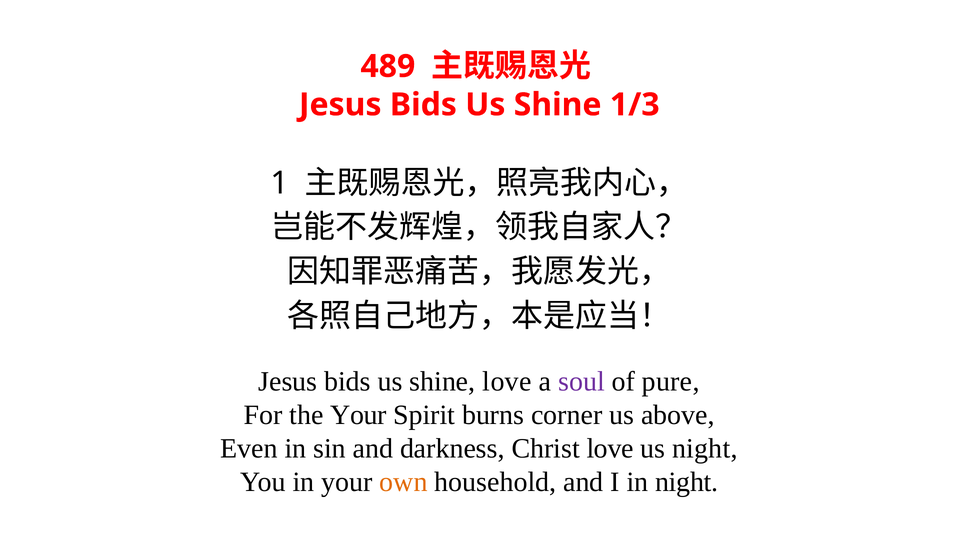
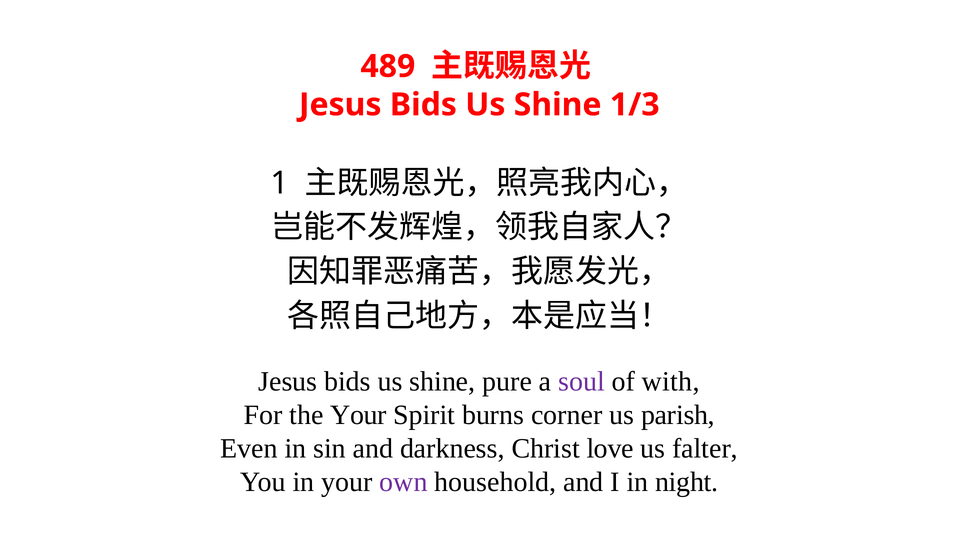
shine love: love -> pure
pure: pure -> with
above: above -> parish
us night: night -> falter
own colour: orange -> purple
